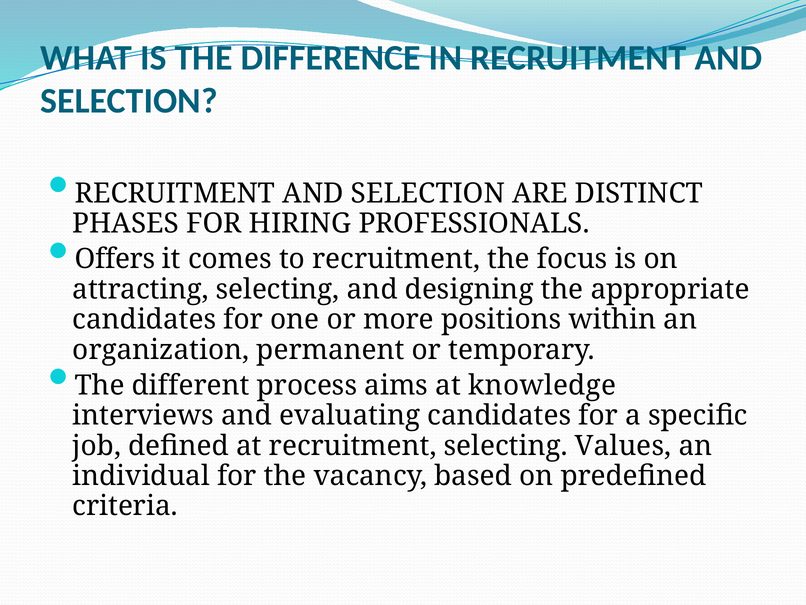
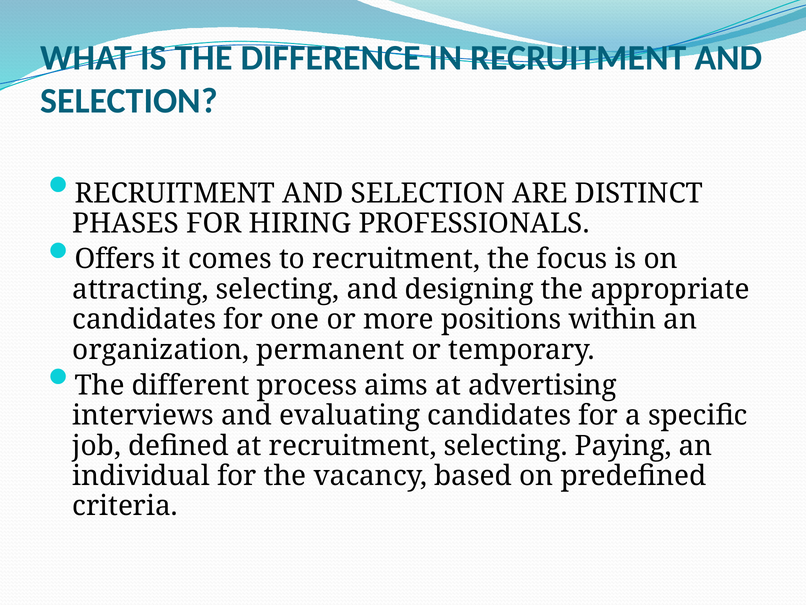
knowledge: knowledge -> advertising
Values: Values -> Paying
